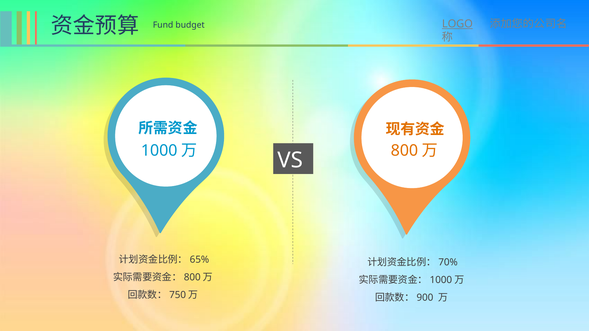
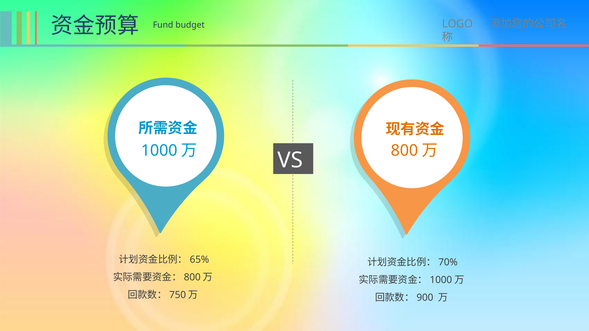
LOGO underline: present -> none
